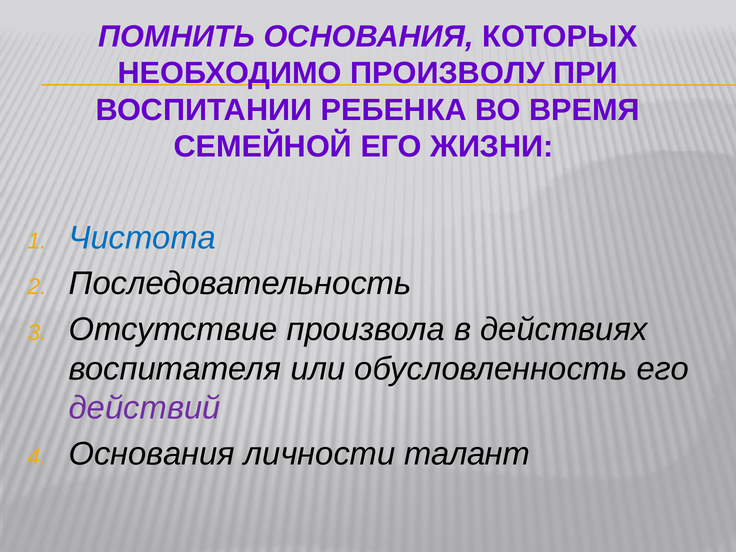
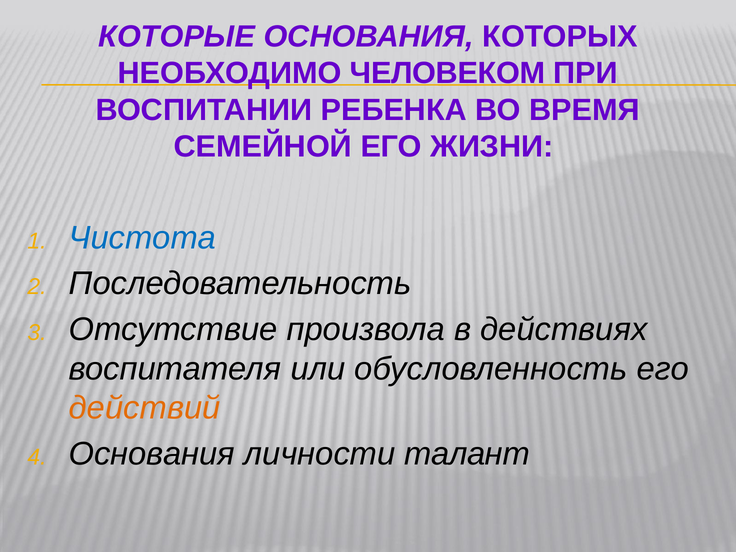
ПОМНИТЬ: ПОМНИТЬ -> КОТОРЫЕ
ПРОИЗВОЛУ: ПРОИЗВОЛУ -> ЧЕЛОВЕКОМ
действий colour: purple -> orange
